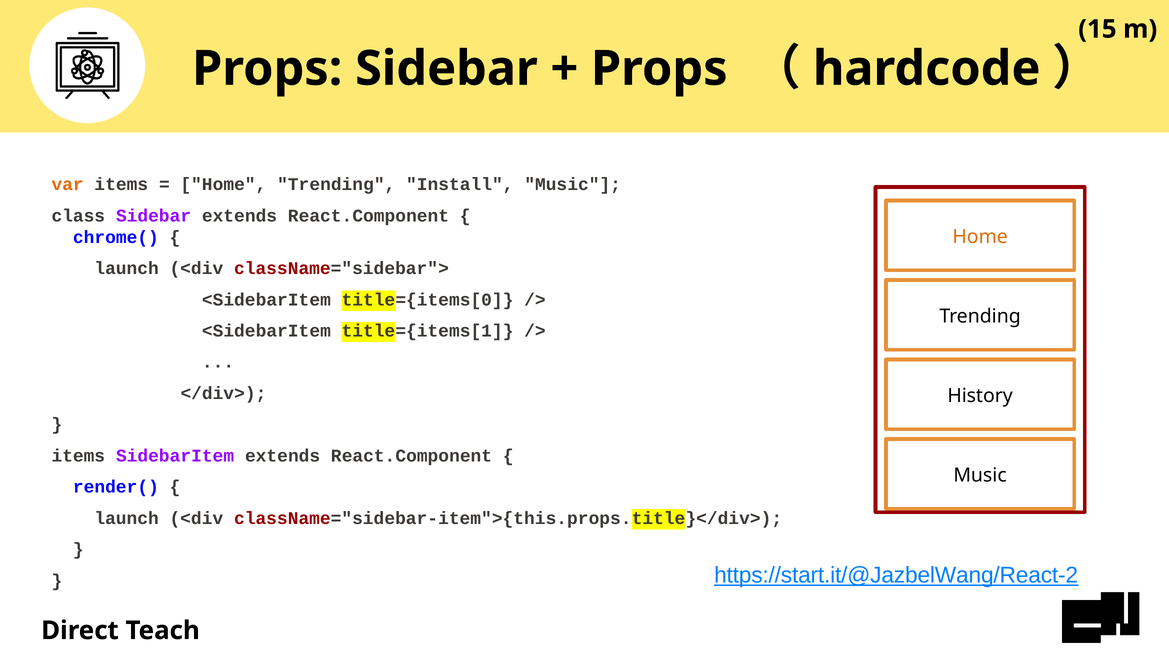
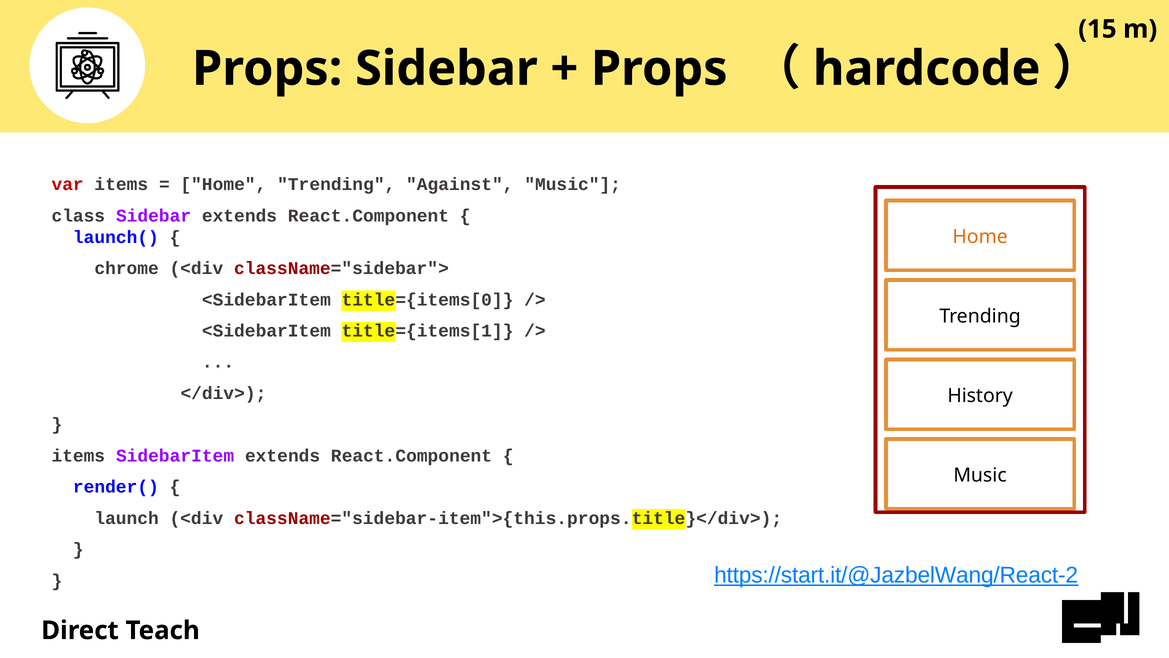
var colour: orange -> red
Install: Install -> Against
chrome(: chrome( -> launch(
launch at (127, 268): launch -> chrome
